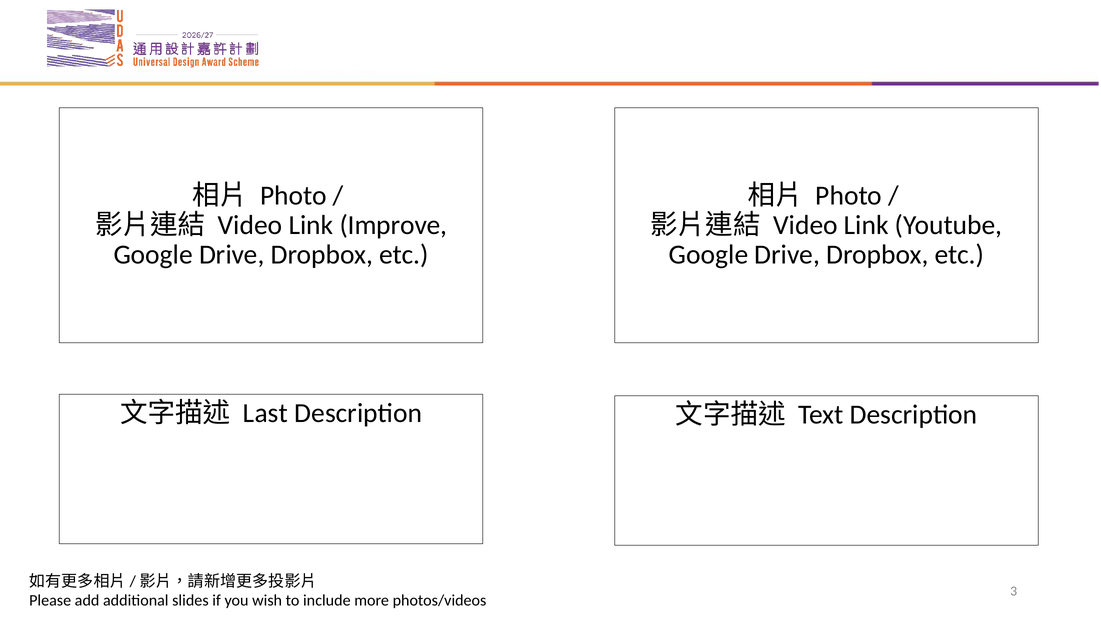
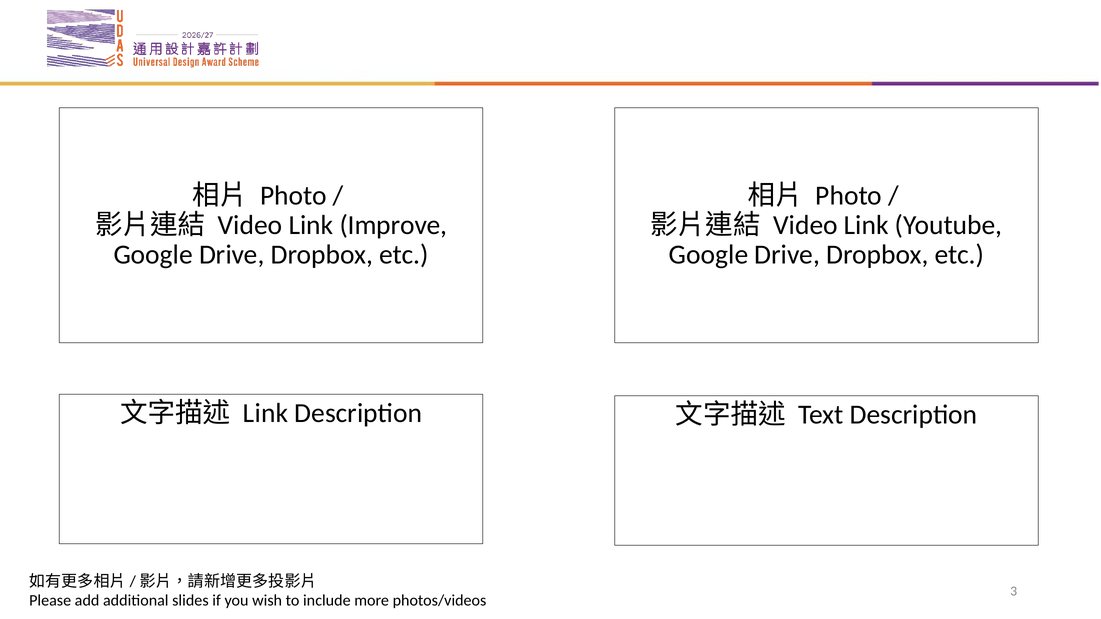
Last at (266, 413): Last -> Link
